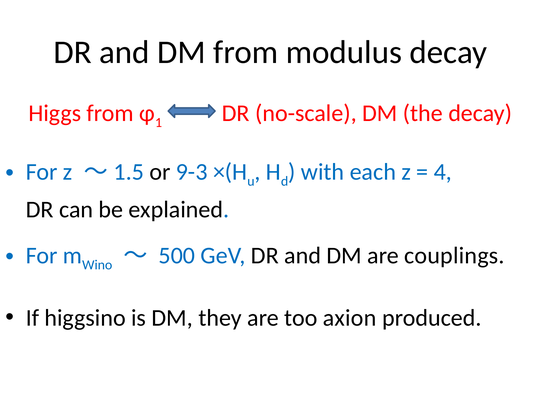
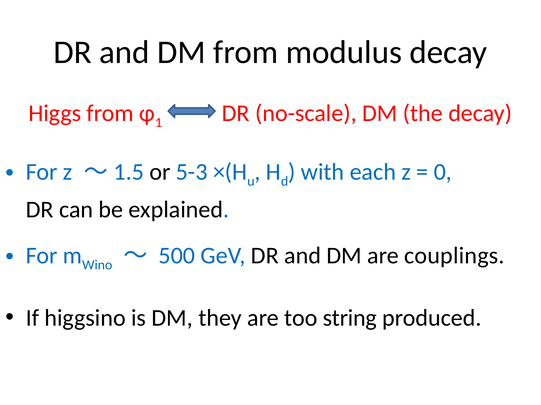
9-3: 9-3 -> 5-3
4: 4 -> 0
axion: axion -> string
